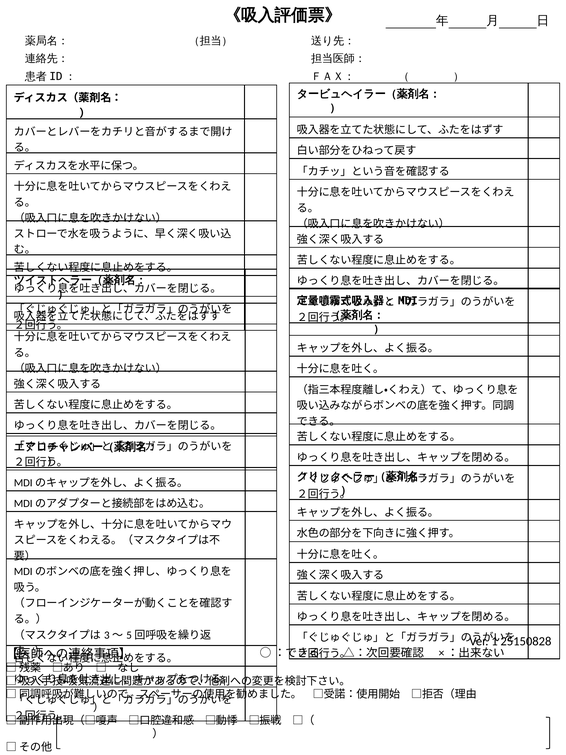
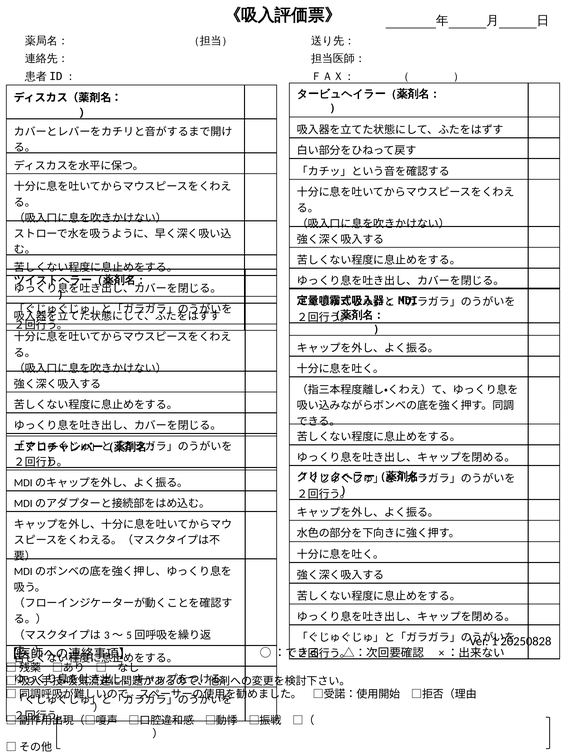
25150828: 25150828 -> 20250828
